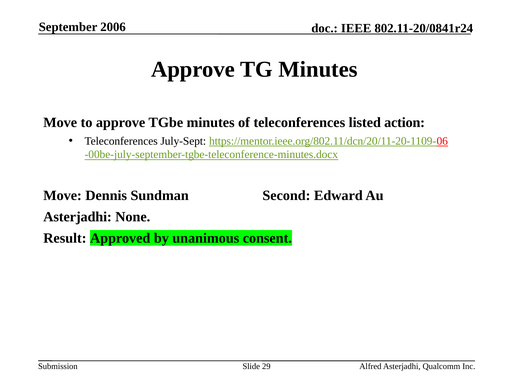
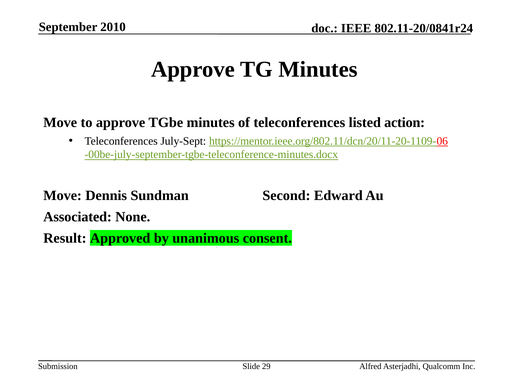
2006: 2006 -> 2010
Asterjadhi at (78, 217): Asterjadhi -> Associated
